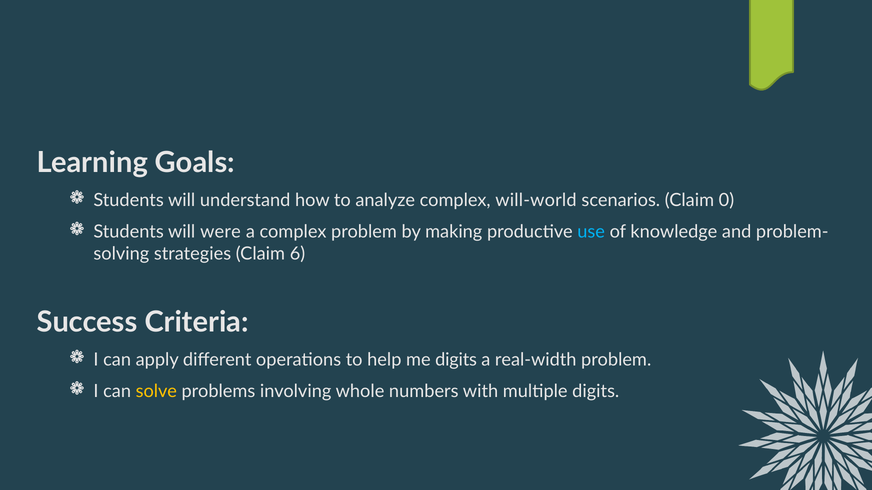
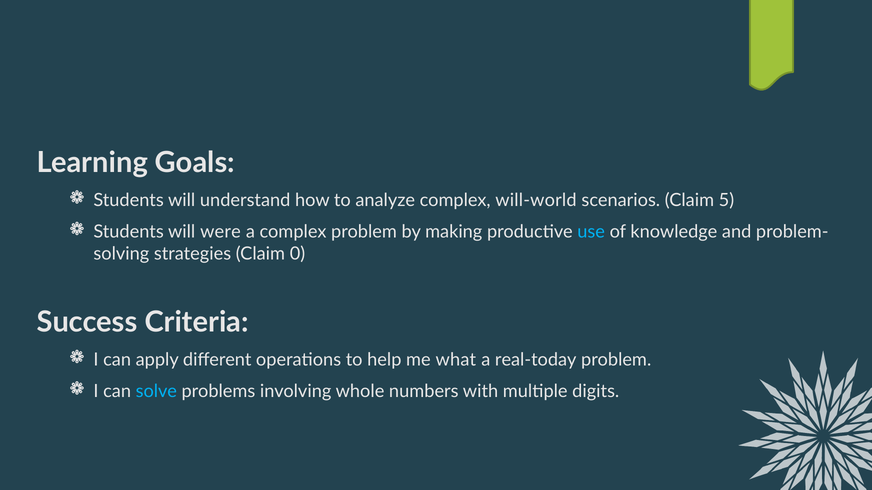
0: 0 -> 5
6: 6 -> 0
me digits: digits -> what
real-width: real-width -> real-today
solve colour: yellow -> light blue
